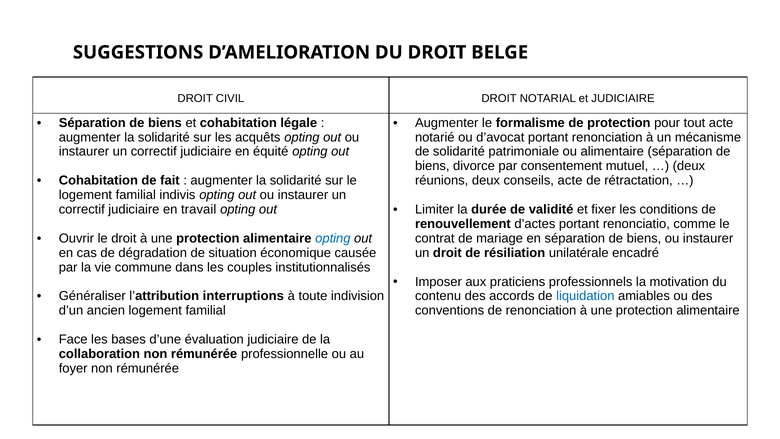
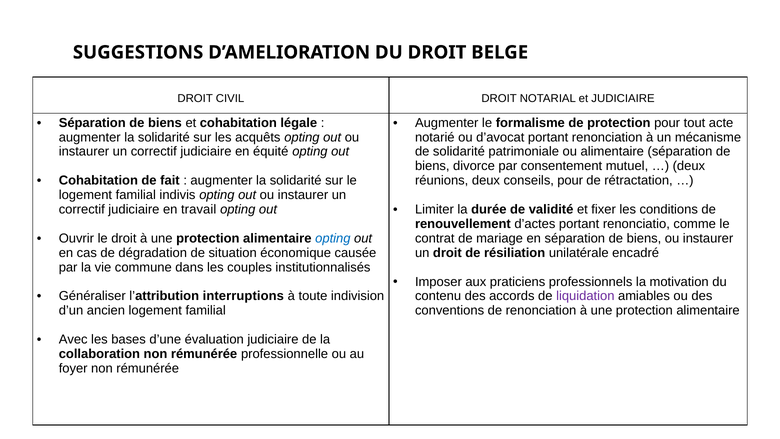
conseils acte: acte -> pour
liquidation colour: blue -> purple
Face: Face -> Avec
